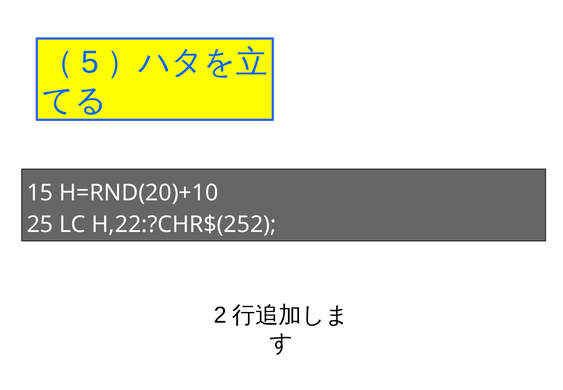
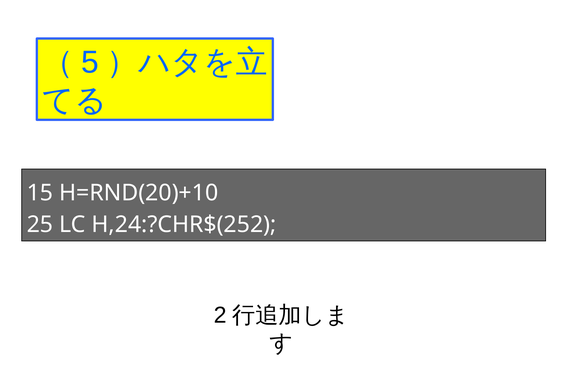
H,22:?CHR$(252: H,22:?CHR$(252 -> H,24:?CHR$(252
